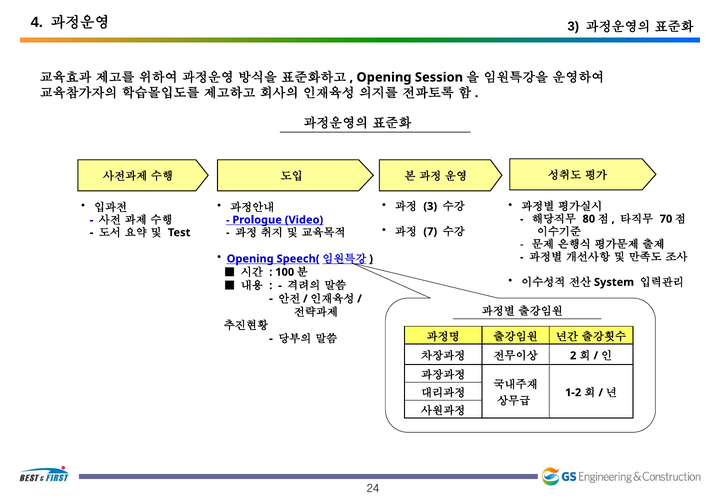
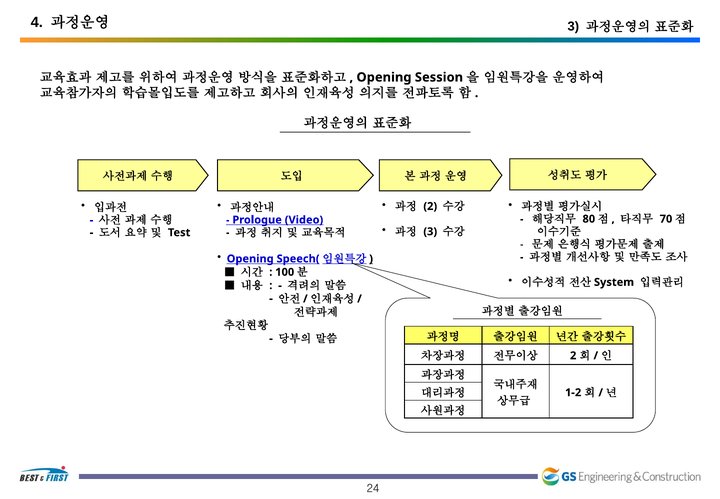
3 at (430, 206): 3 -> 2
7 at (430, 231): 7 -> 3
